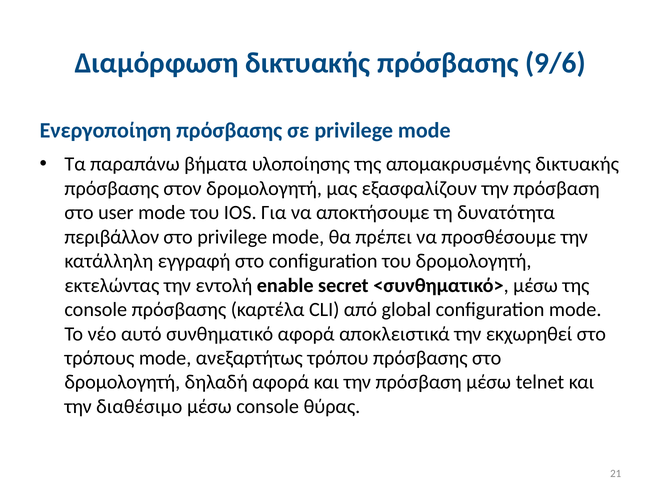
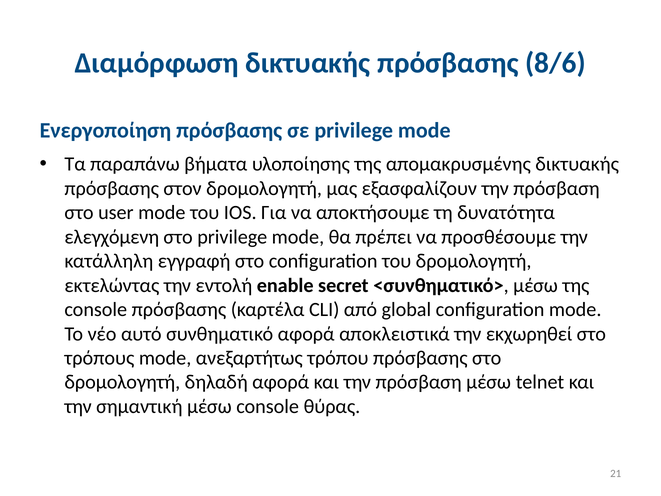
9/6: 9/6 -> 8/6
περιβάλλον: περιβάλλον -> ελεγχόμενη
διαθέσιμο: διαθέσιμο -> σημαντική
